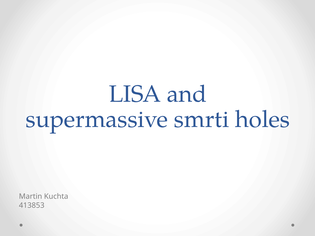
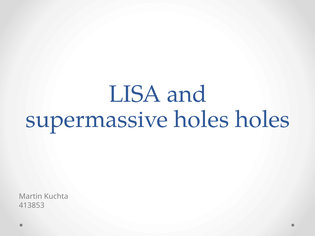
supermassive smrti: smrti -> holes
